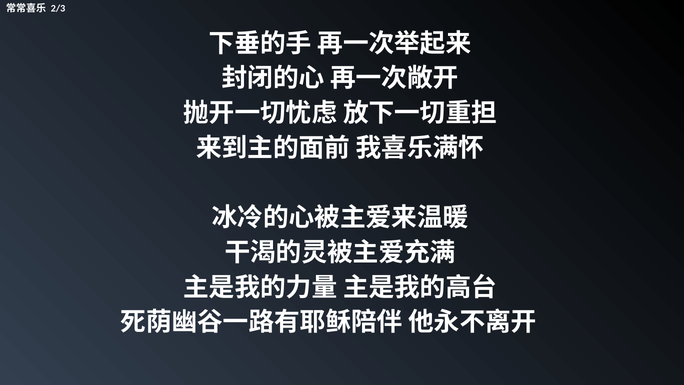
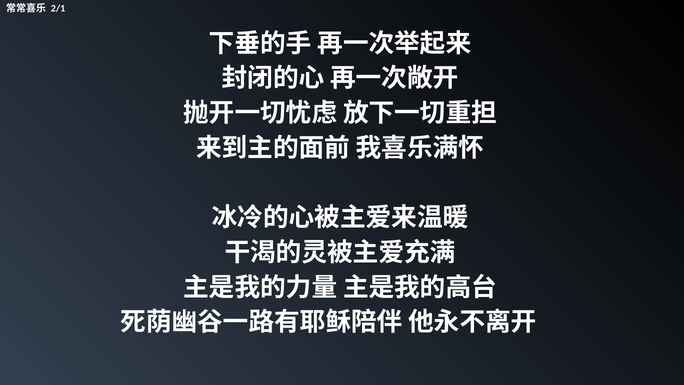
2/3: 2/3 -> 2/1
